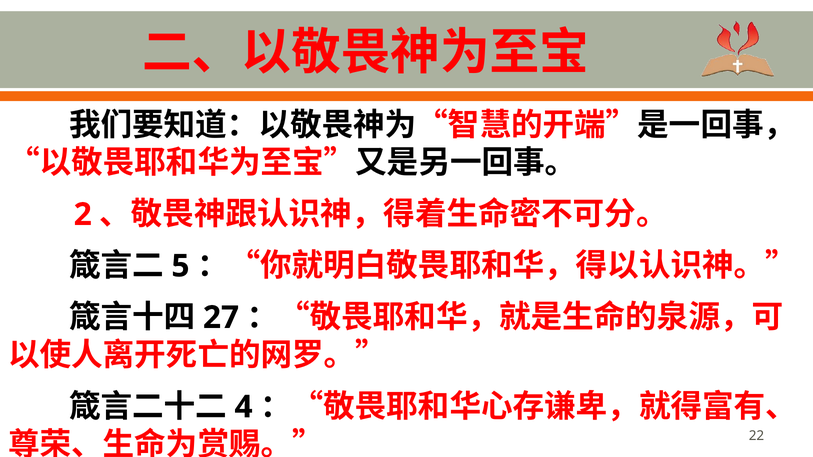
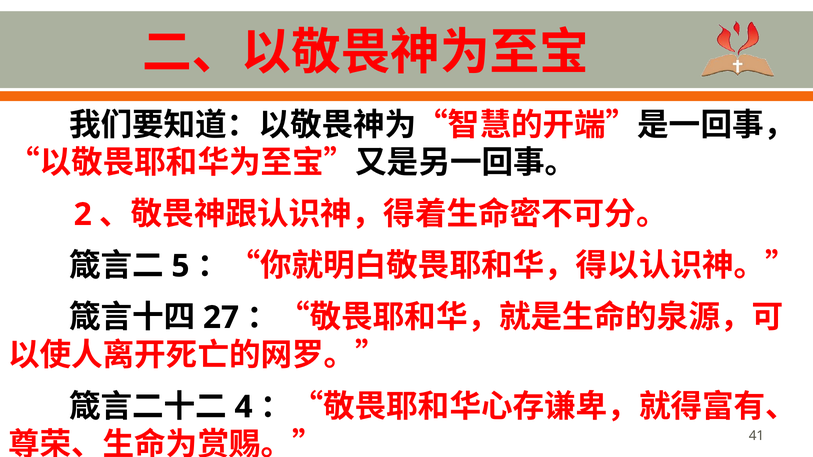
22: 22 -> 41
